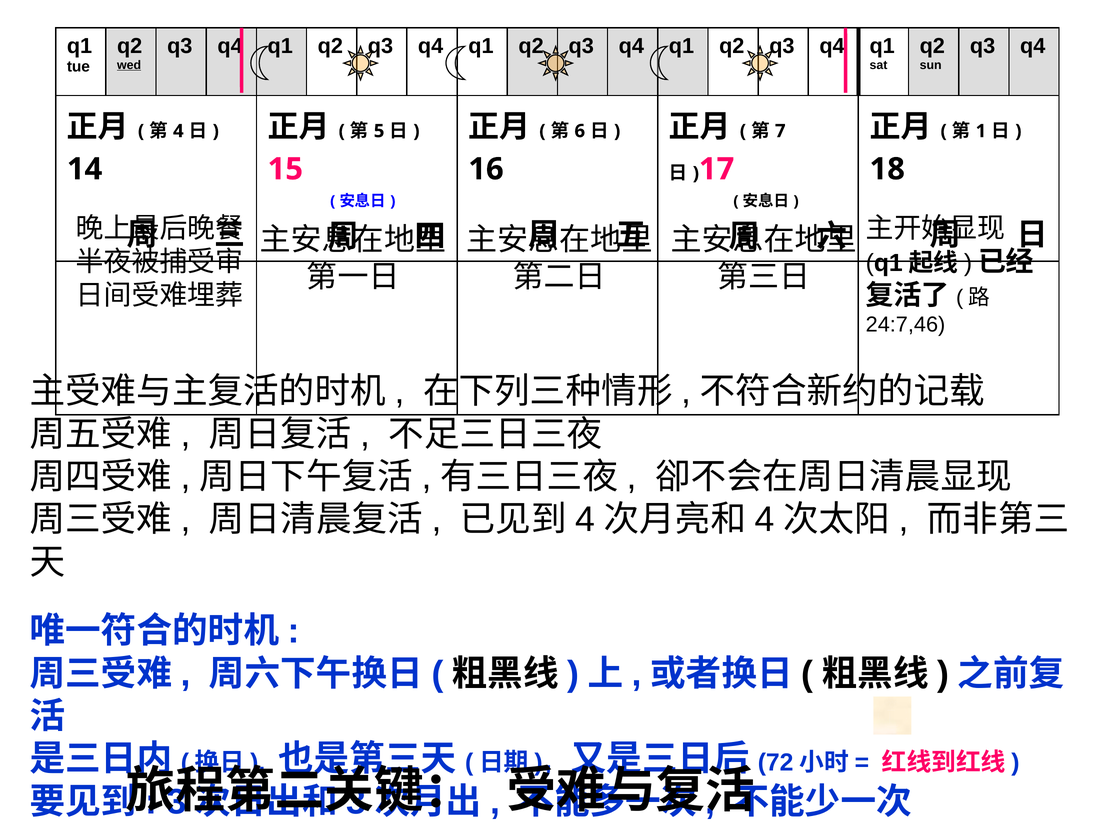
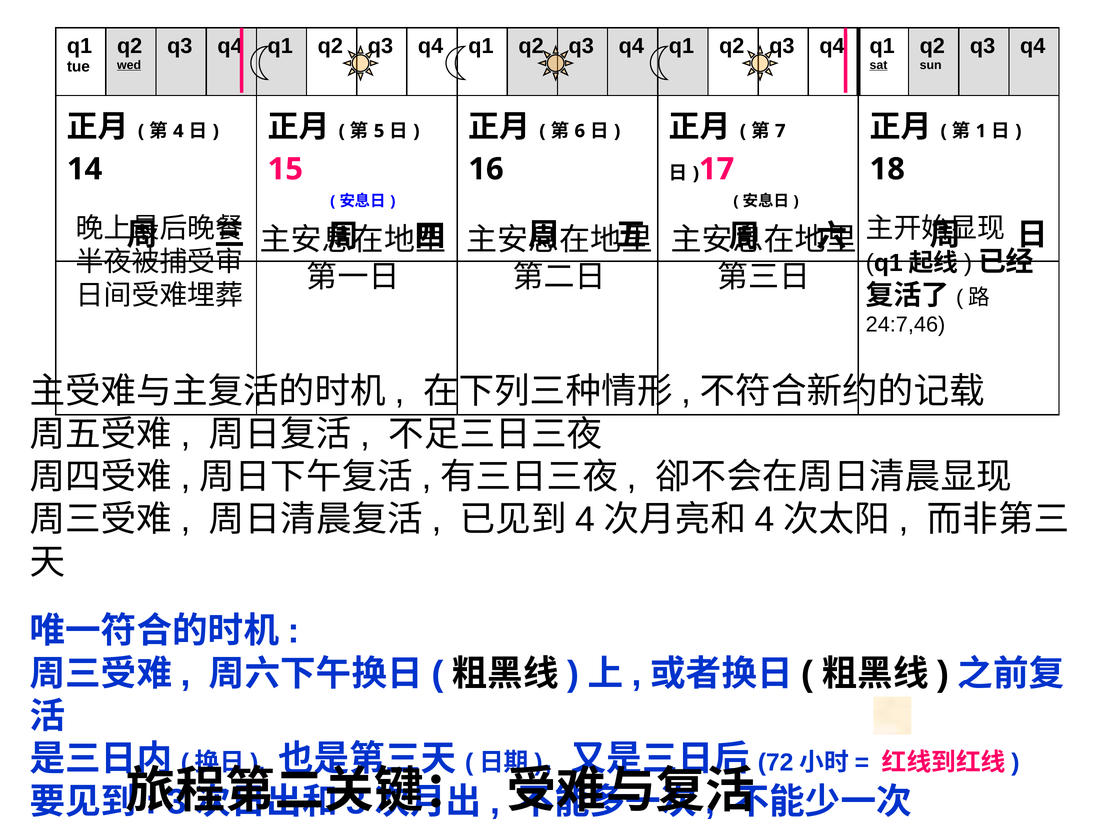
sat underline: none -> present
